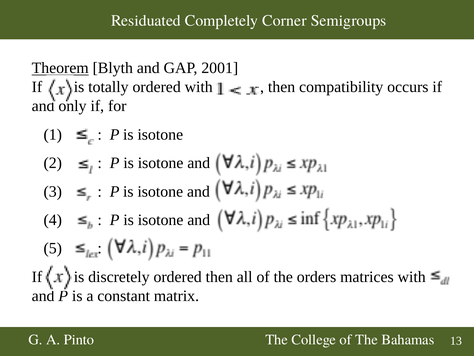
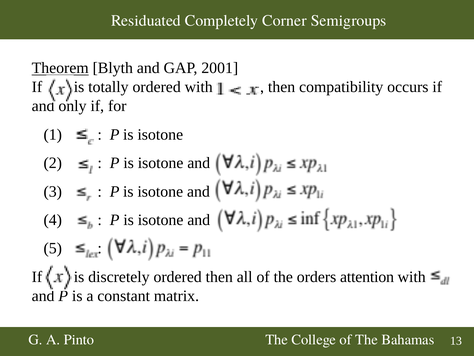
matrices: matrices -> attention
